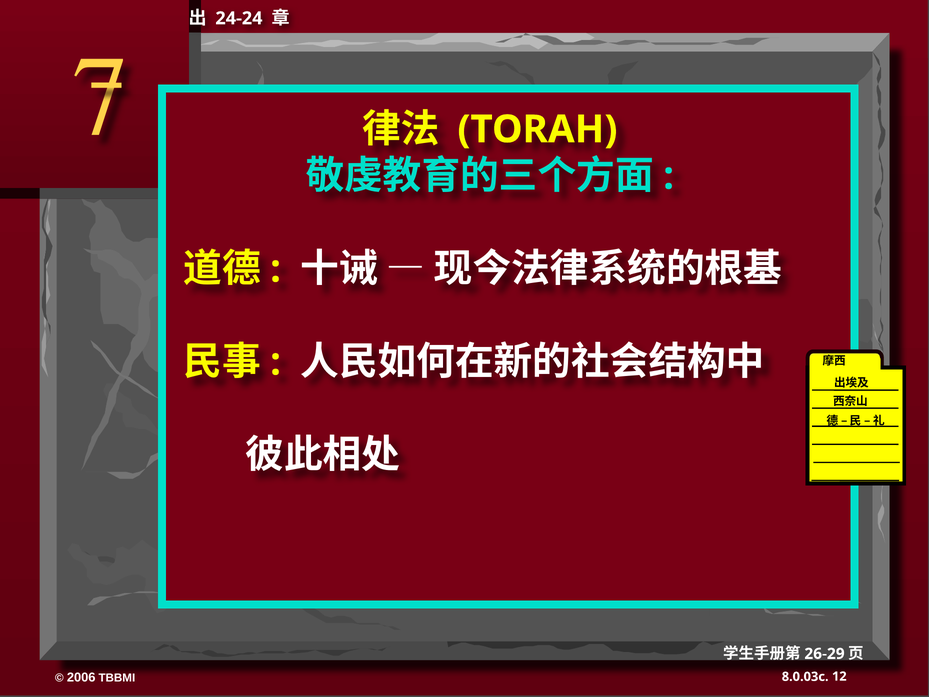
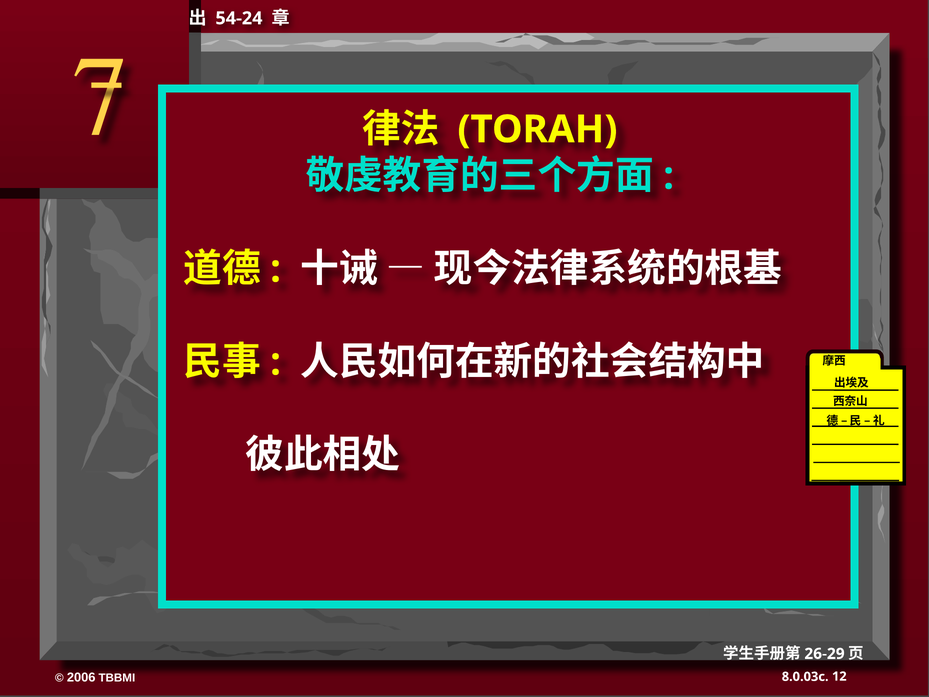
24-24: 24-24 -> 54-24
